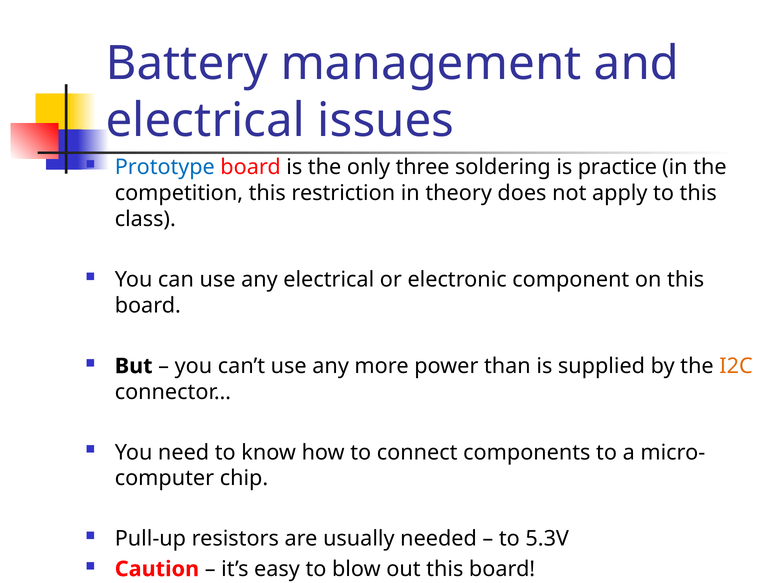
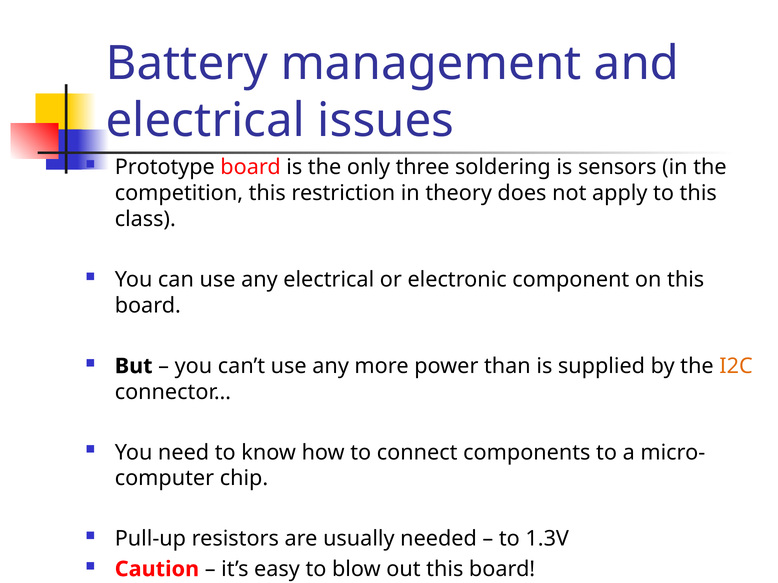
Prototype colour: blue -> black
practice: practice -> sensors
5.3V: 5.3V -> 1.3V
